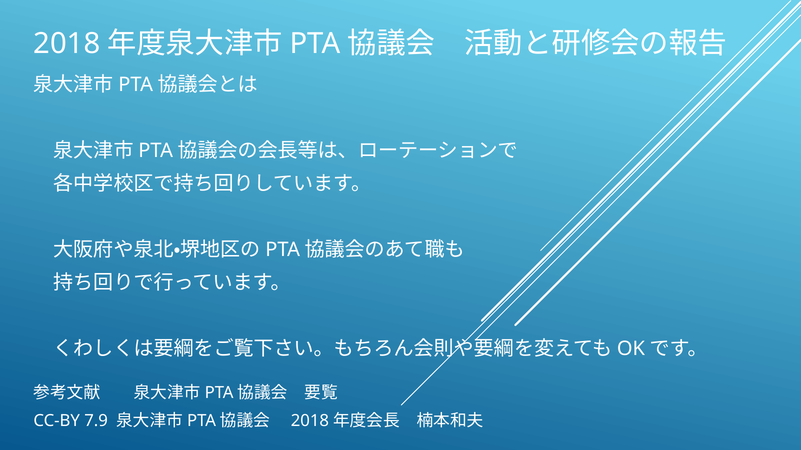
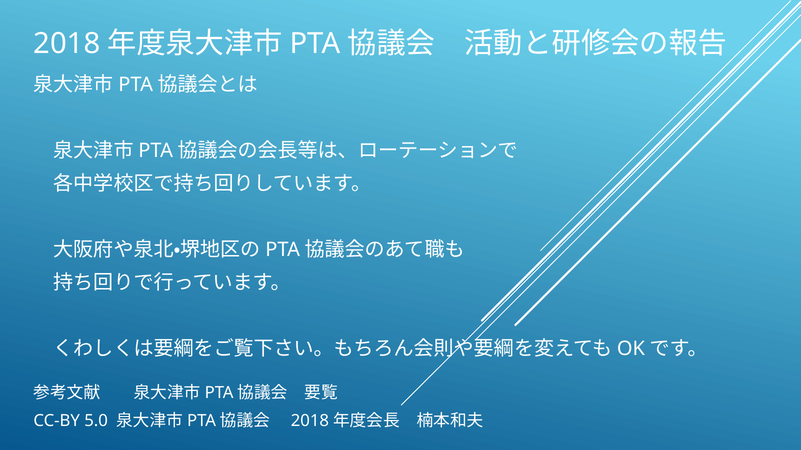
7.9: 7.9 -> 5.0
